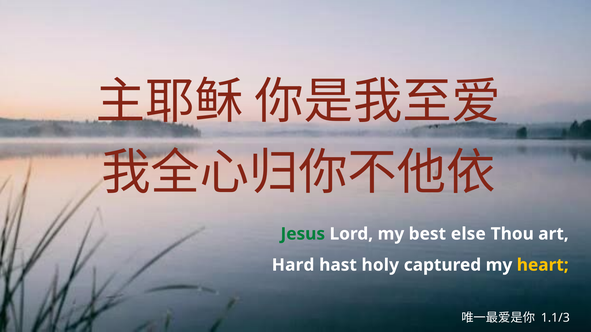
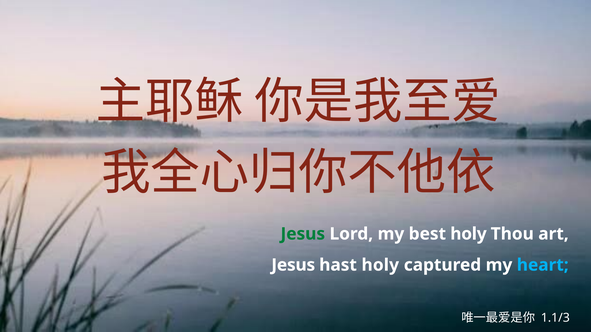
best else: else -> holy
Hard at (293, 265): Hard -> Jesus
heart colour: yellow -> light blue
